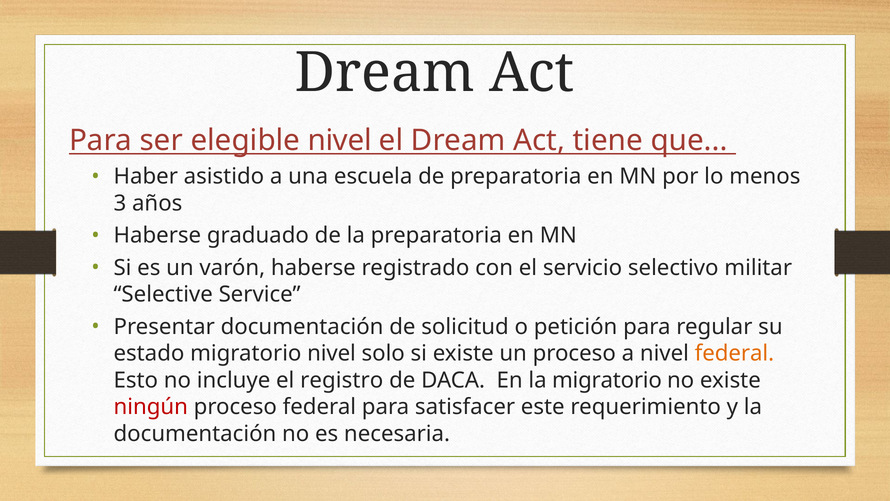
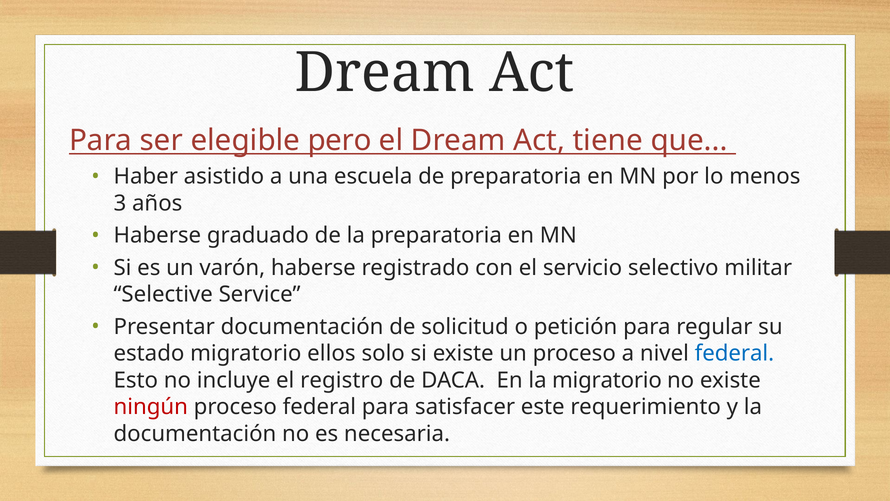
elegible nivel: nivel -> pero
migratorio nivel: nivel -> ellos
federal at (734, 353) colour: orange -> blue
